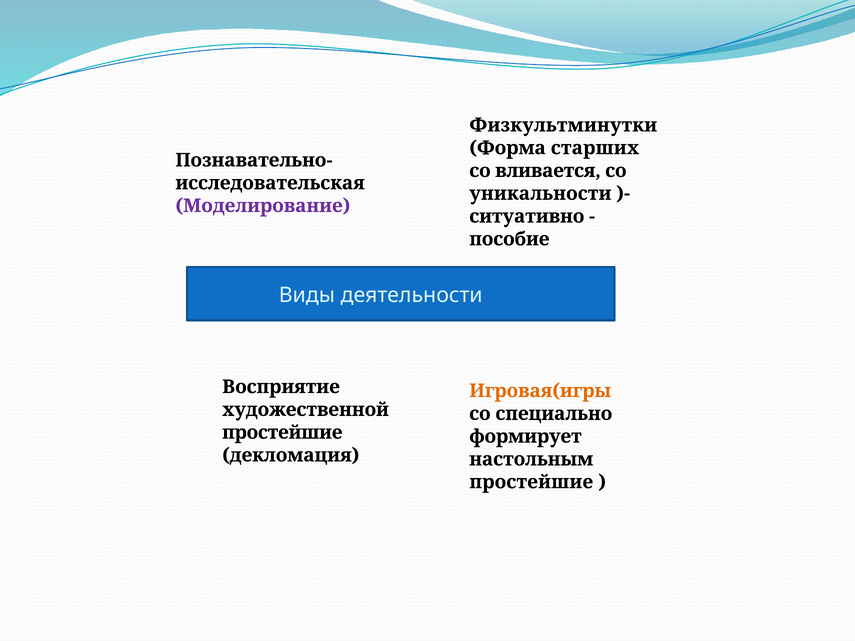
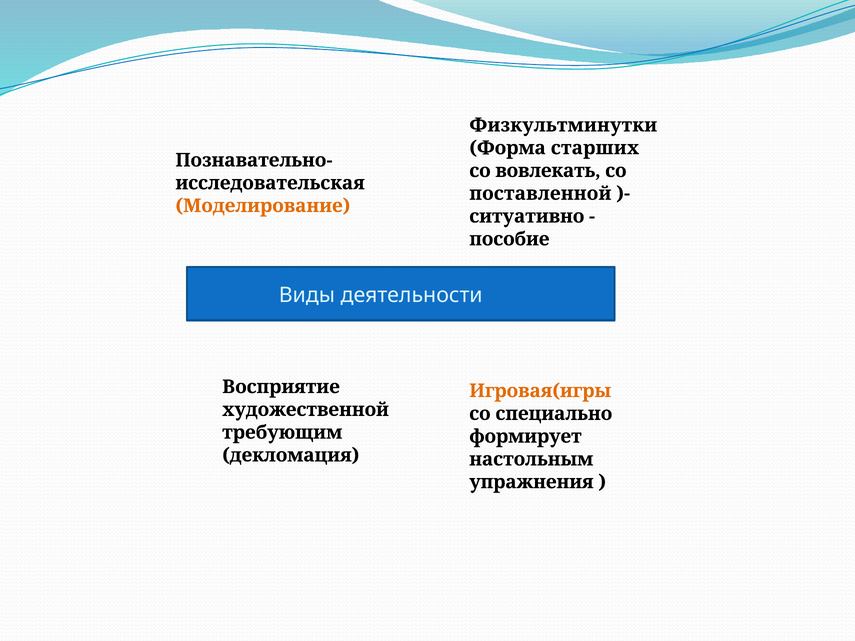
вливается: вливается -> вовлекать
уникальности: уникальности -> поставленной
Моделирование colour: purple -> orange
простейшие at (282, 433): простейшие -> требующим
простейшие at (531, 482): простейшие -> упражнения
